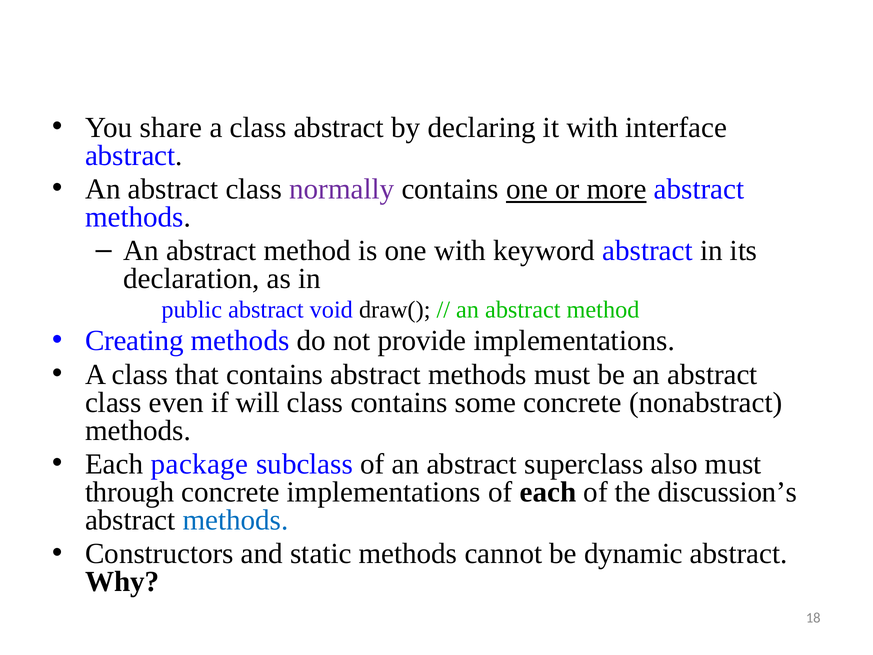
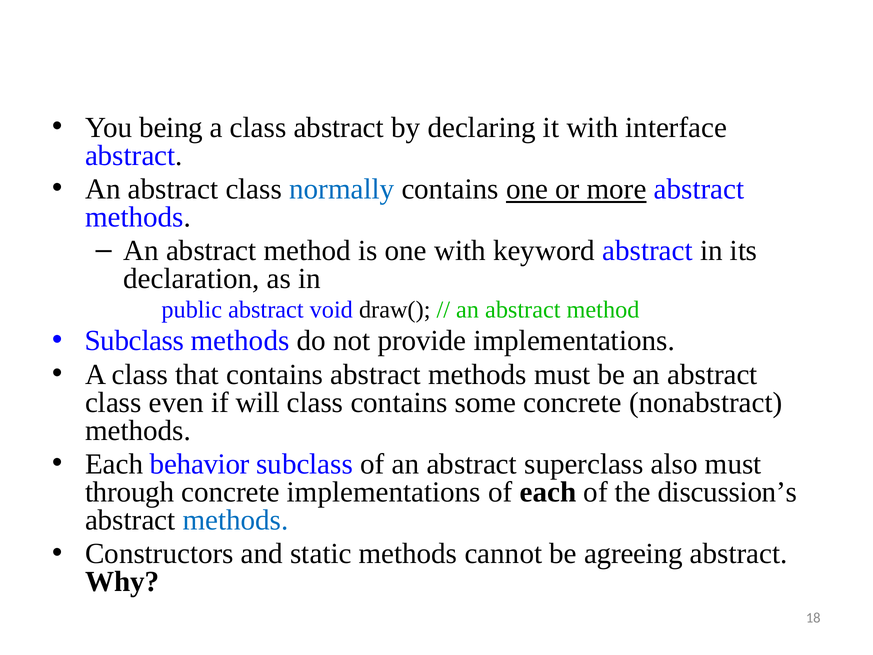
share: share -> being
normally colour: purple -> blue
Creating at (134, 341): Creating -> Subclass
package: package -> behavior
dynamic: dynamic -> agreeing
